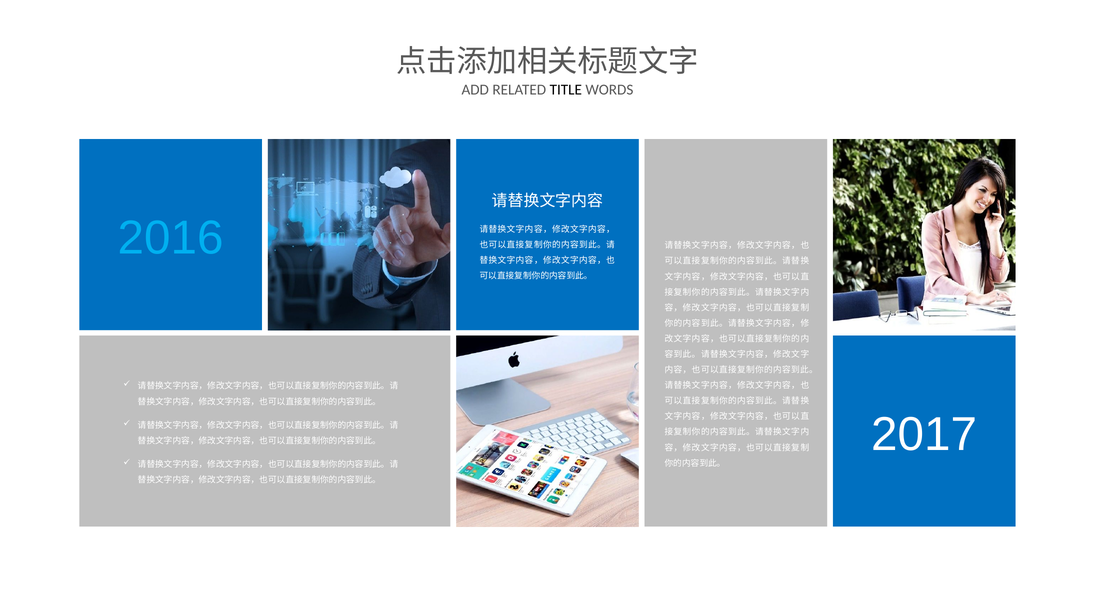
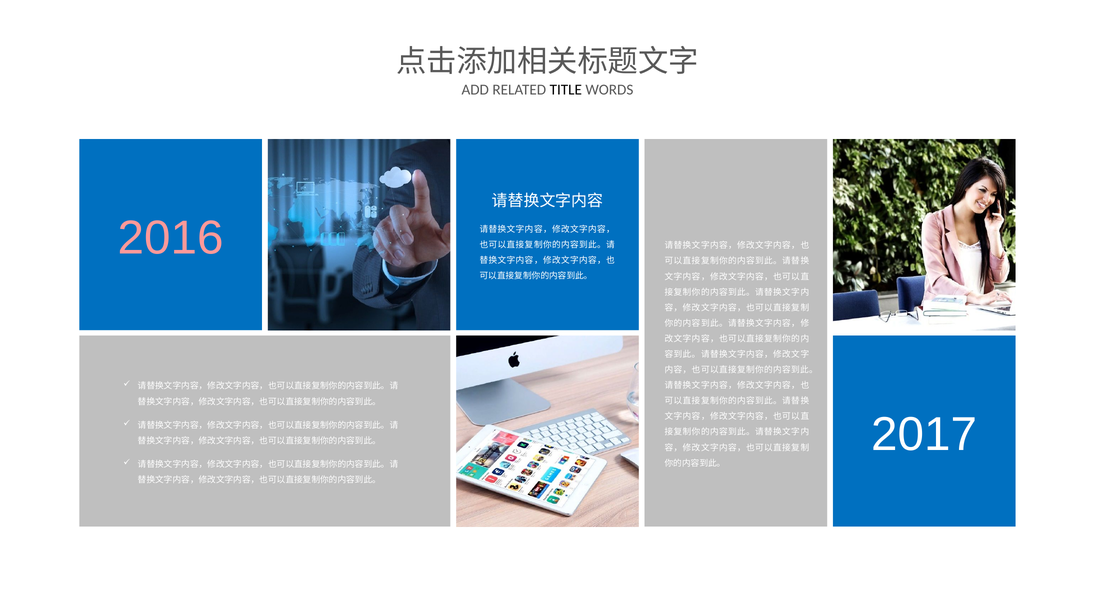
2016 colour: light blue -> pink
